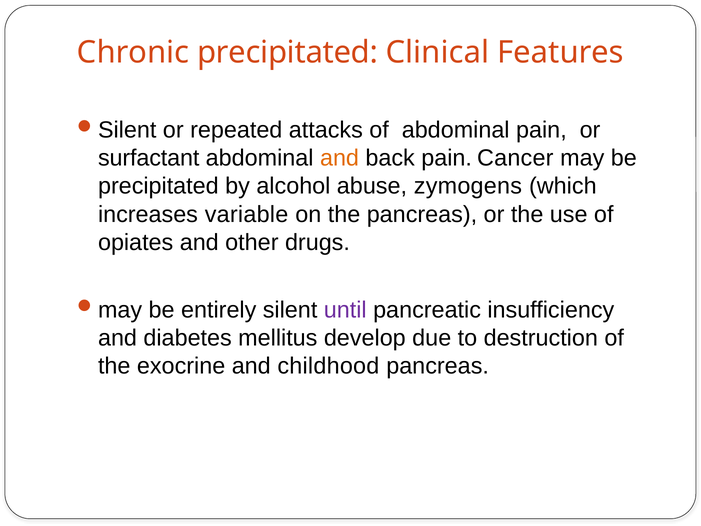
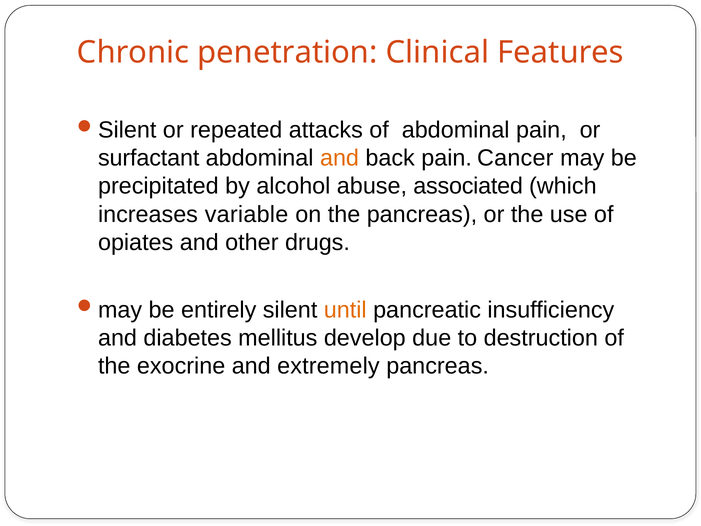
Chronic precipitated: precipitated -> penetration
zymogens: zymogens -> associated
until colour: purple -> orange
childhood: childhood -> extremely
